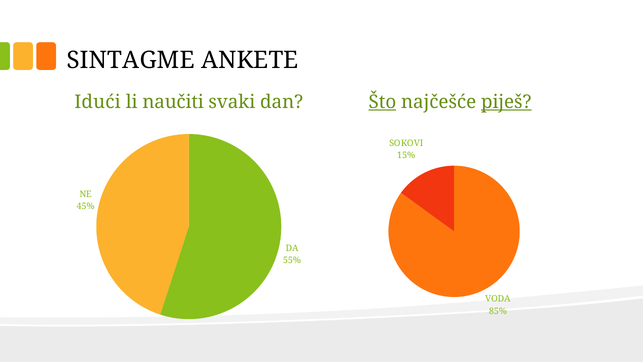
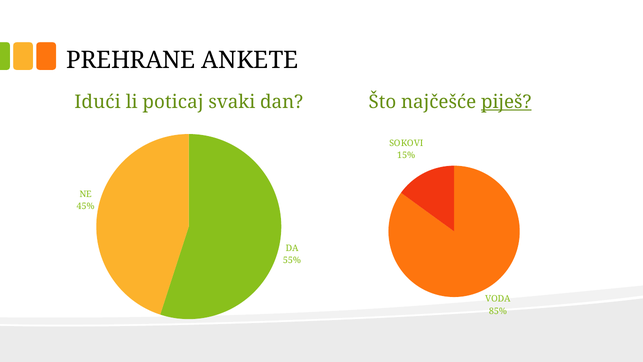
SINTAGME: SINTAGME -> PREHRANE
naučiti: naučiti -> poticaj
Što underline: present -> none
